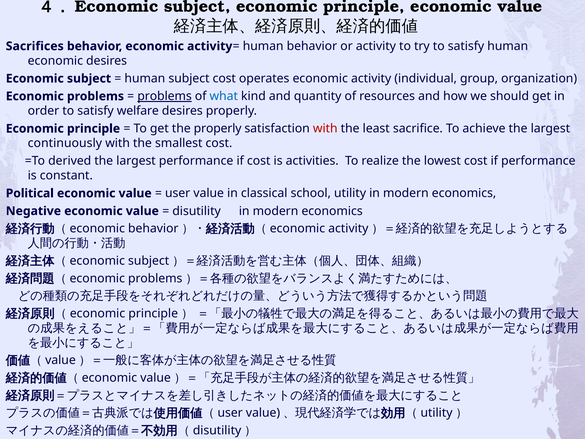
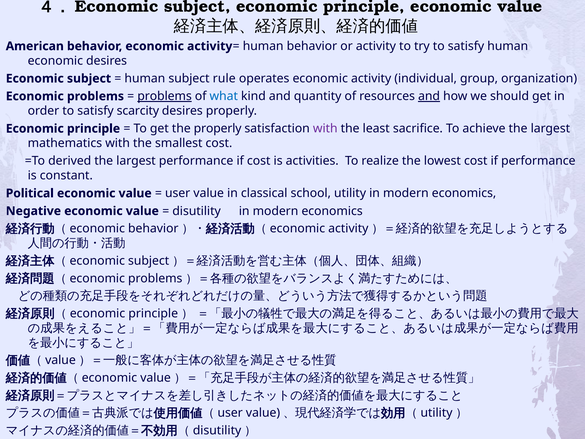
Sacrifices: Sacrifices -> American
subject cost: cost -> rule
and at (429, 96) underline: none -> present
welfare: welfare -> scarcity
with at (325, 129) colour: red -> purple
continuously: continuously -> mathematics
